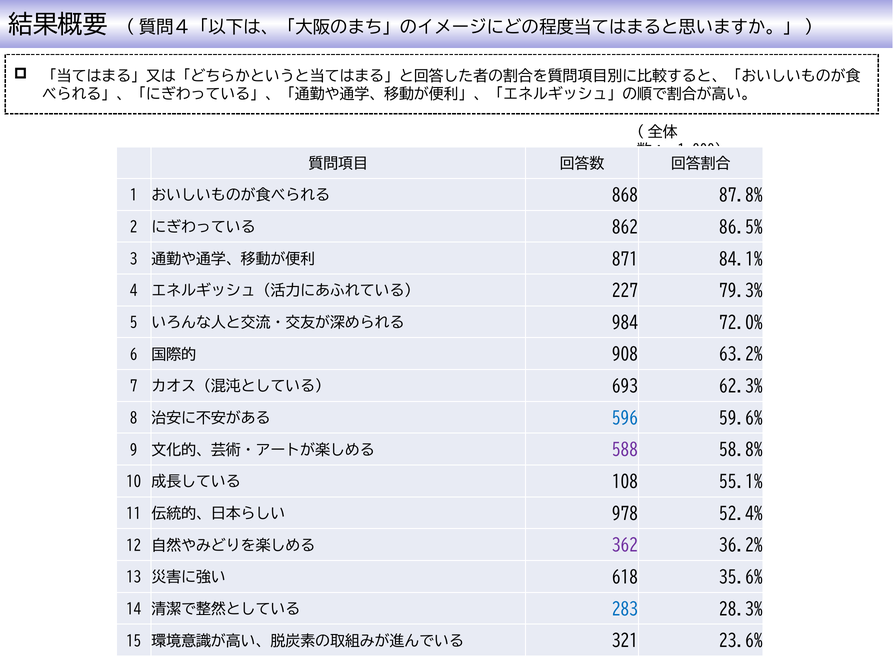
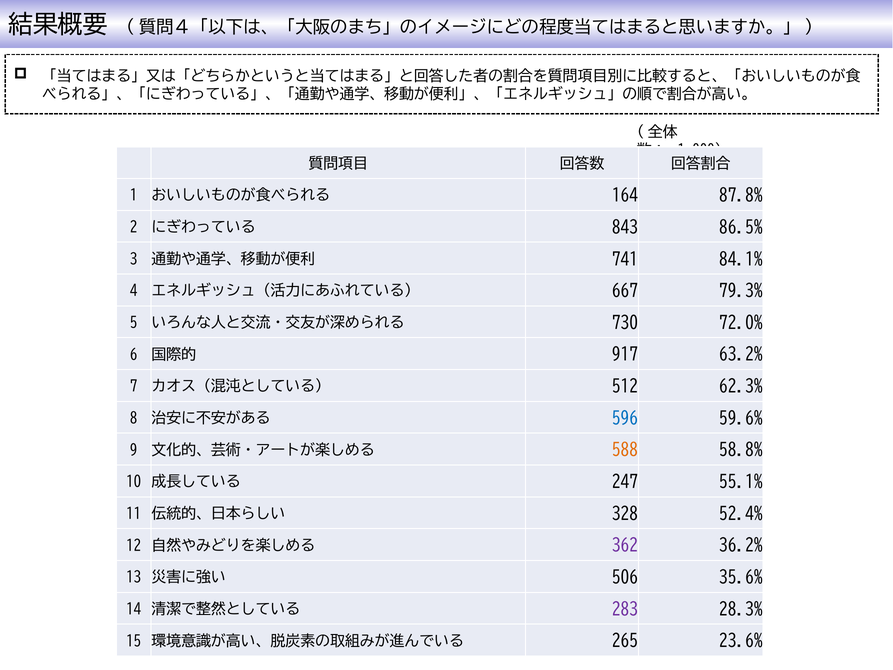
868: 868 -> 164
862: 862 -> 843
871: 871 -> 741
227: 227 -> 667
984: 984 -> 730
908: 908 -> 917
693: 693 -> 512
588 colour: purple -> orange
108: 108 -> 247
978: 978 -> 328
618: 618 -> 506
283 colour: blue -> purple
321: 321 -> 265
